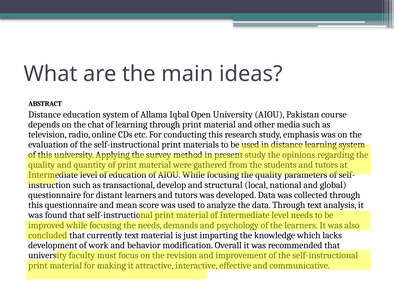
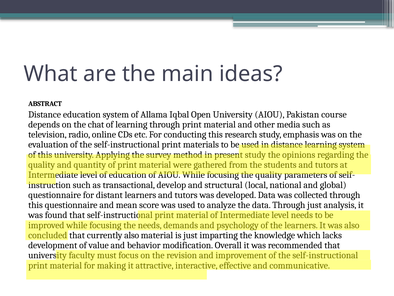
Through text: text -> just
currently text: text -> also
work: work -> value
